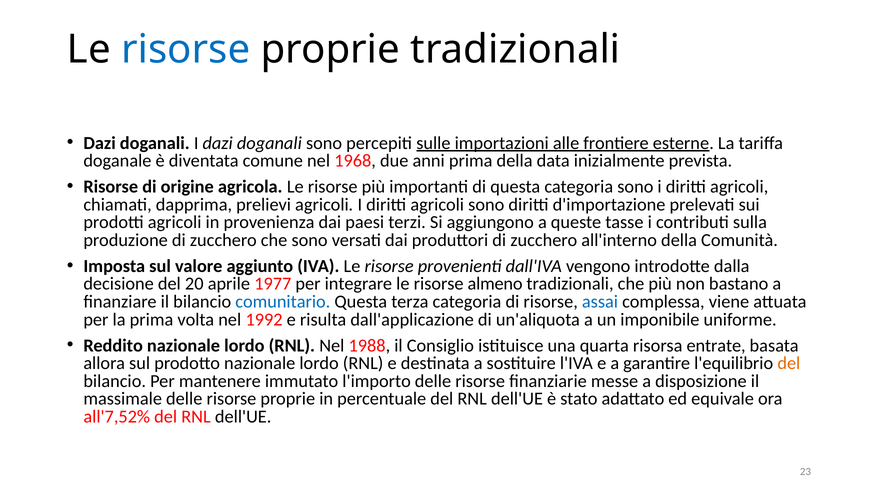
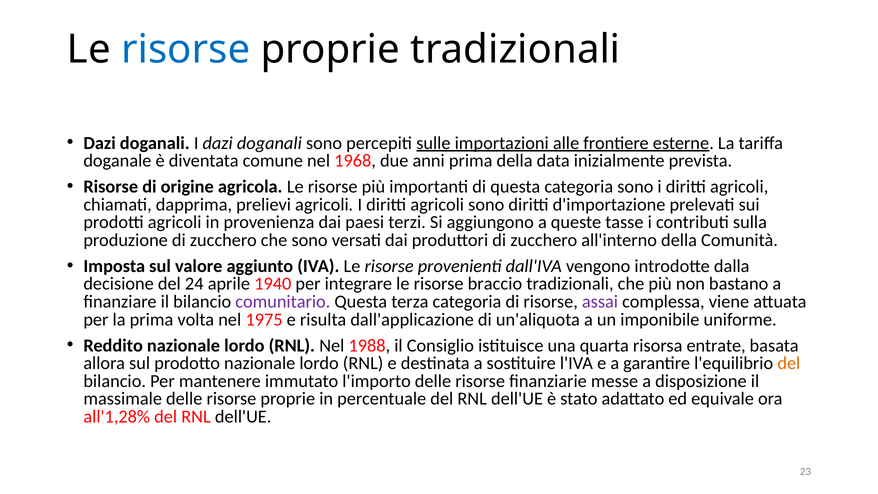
20: 20 -> 24
1977: 1977 -> 1940
almeno: almeno -> braccio
comunitario colour: blue -> purple
assai colour: blue -> purple
1992: 1992 -> 1975
all'7,52%: all'7,52% -> all'1,28%
